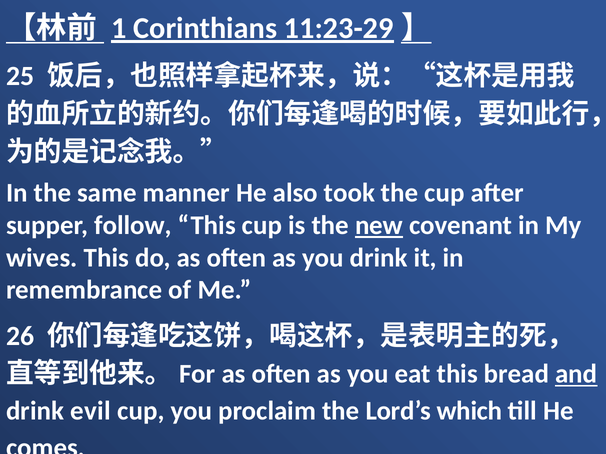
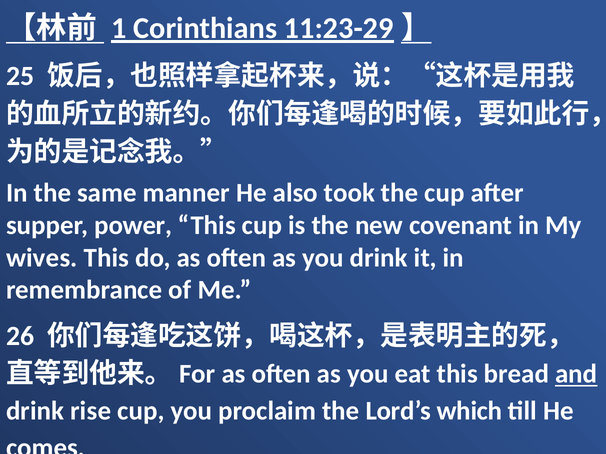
follow: follow -> power
new underline: present -> none
evil: evil -> rise
